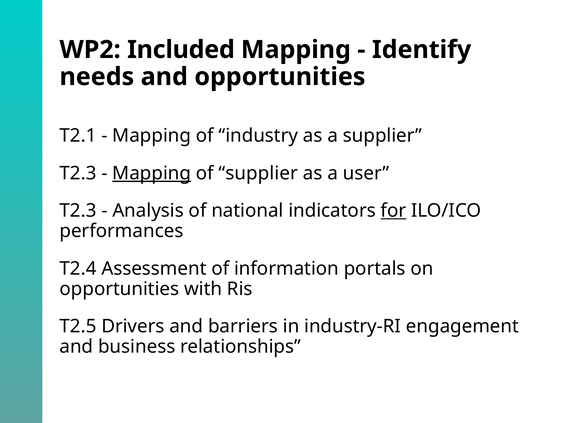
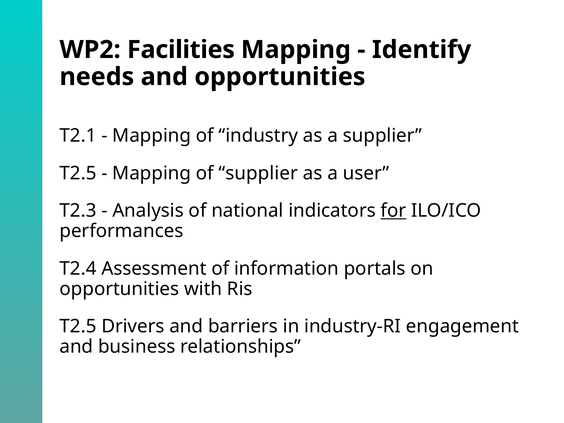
Included: Included -> Facilities
T2.3 at (78, 173): T2.3 -> T2.5
Mapping at (152, 173) underline: present -> none
